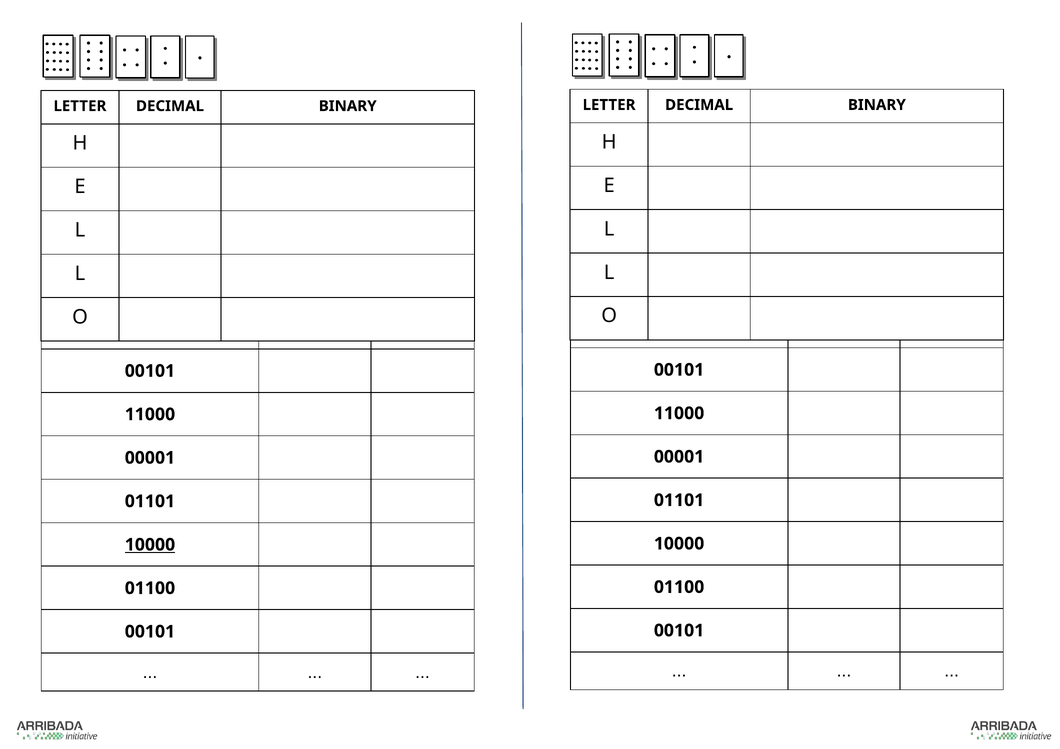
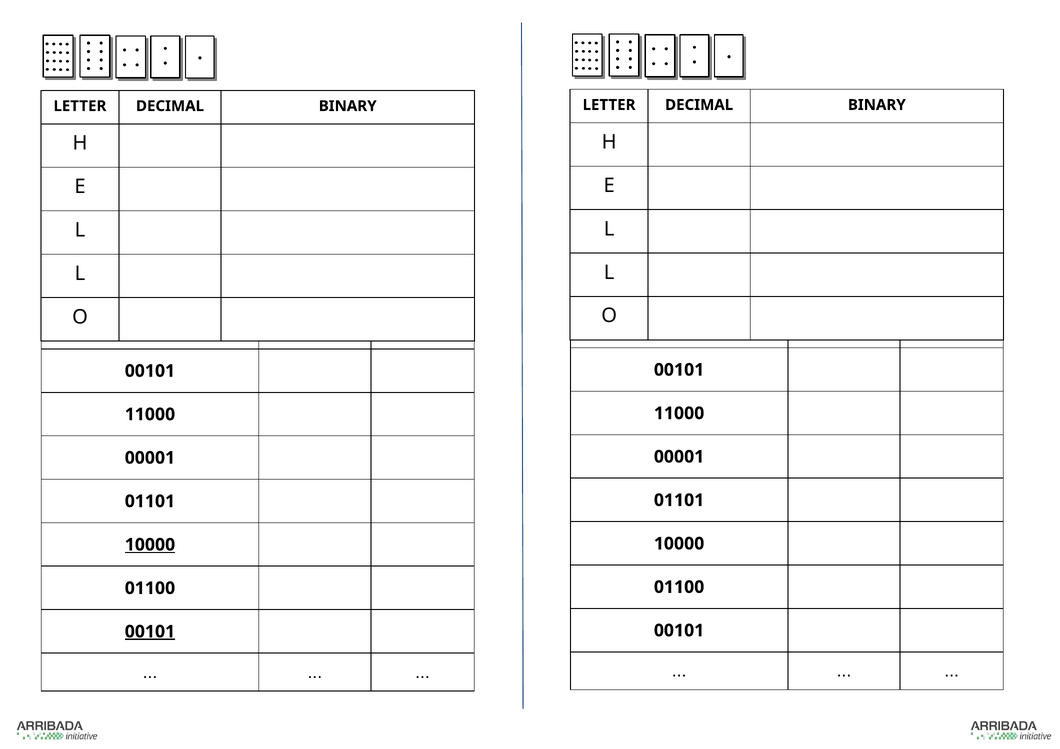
00101 at (150, 632) underline: none -> present
